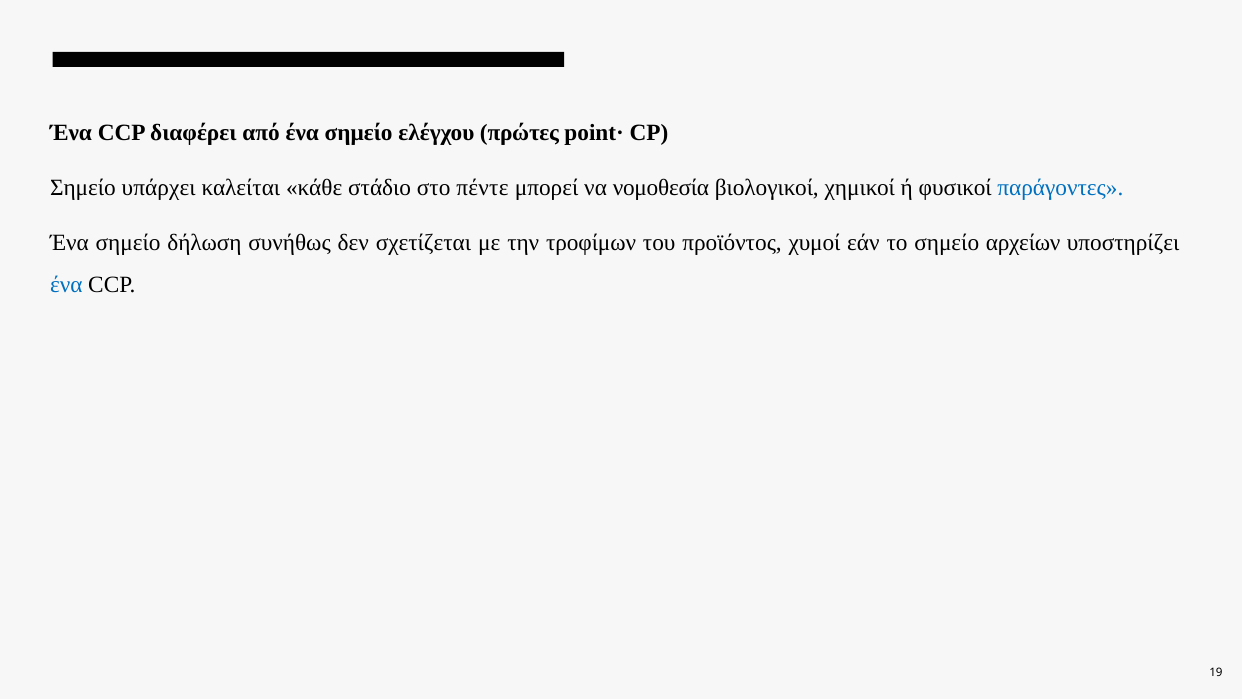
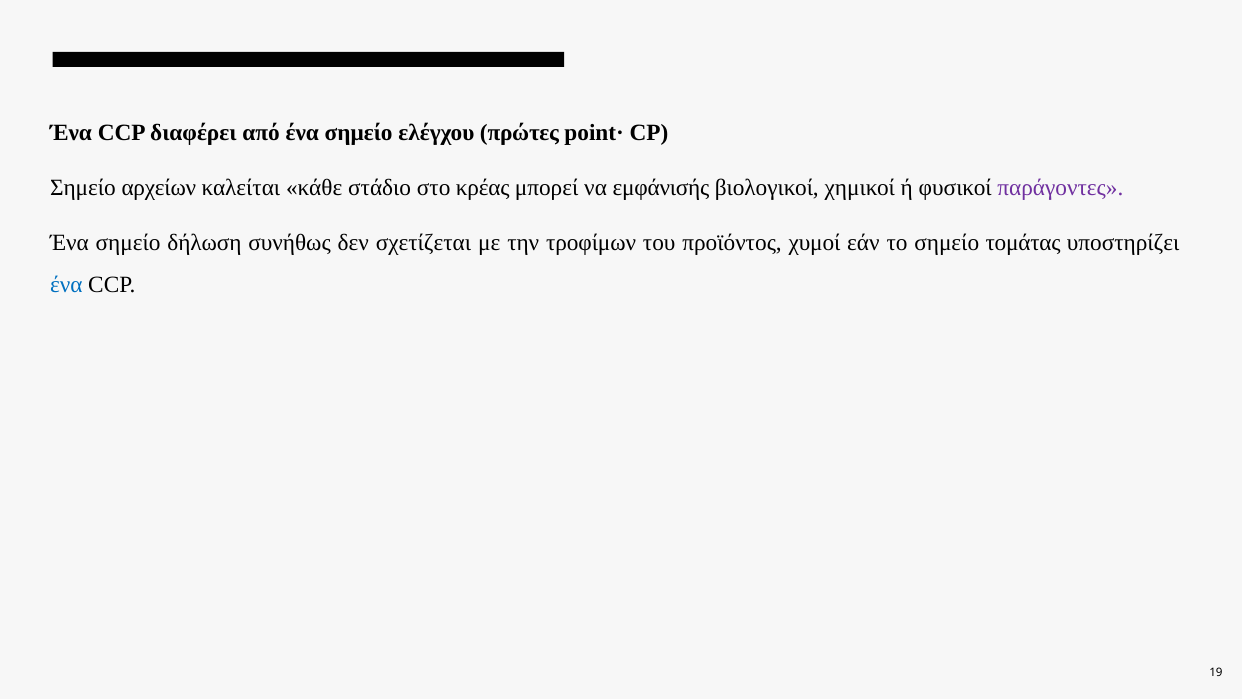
υπάρχει: υπάρχει -> αρχείων
πέντε: πέντε -> κρέας
νομοθεσία: νομοθεσία -> εμφάνισής
παράγοντες colour: blue -> purple
αρχείων: αρχείων -> τομάτας
